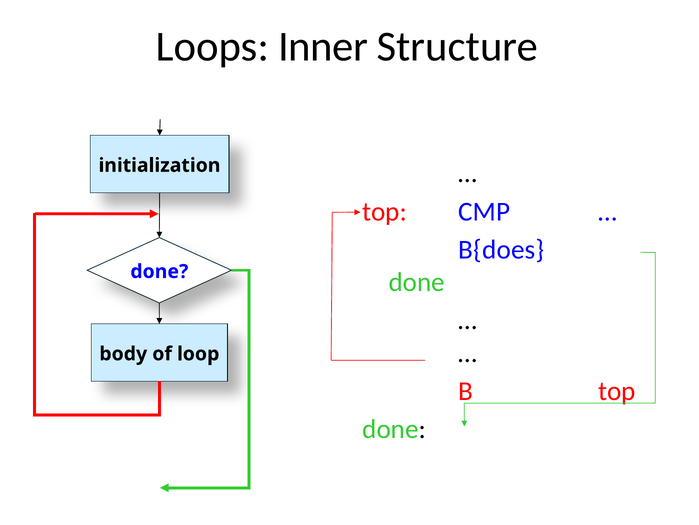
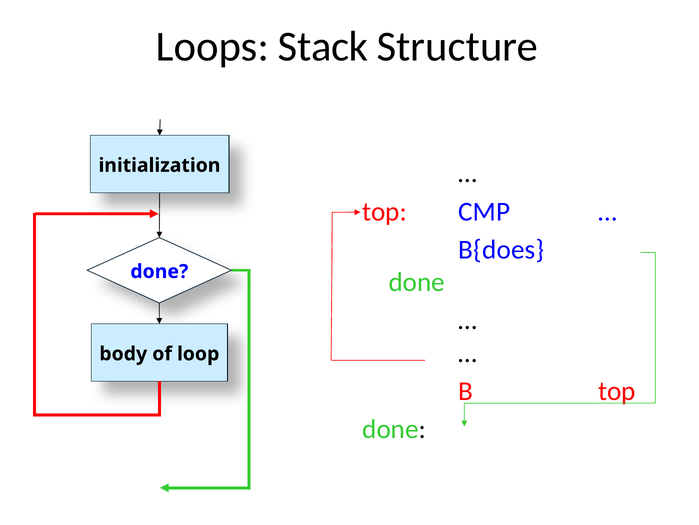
Inner: Inner -> Stack
